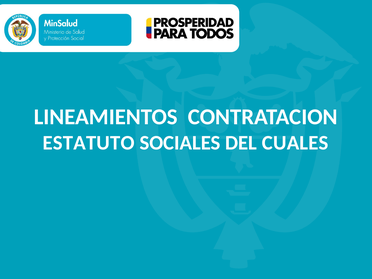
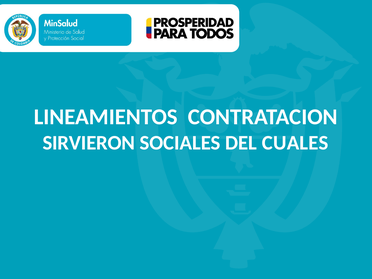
ESTATUTO: ESTATUTO -> SIRVIERON
